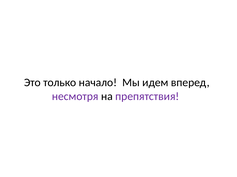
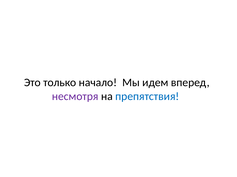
препятствия colour: purple -> blue
